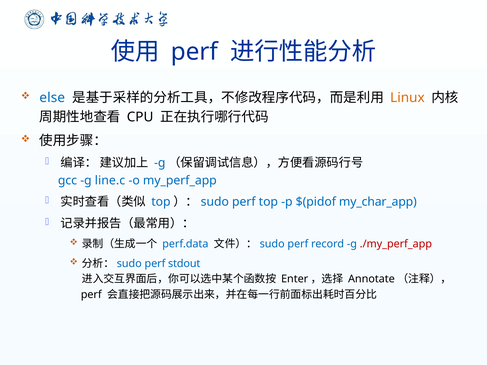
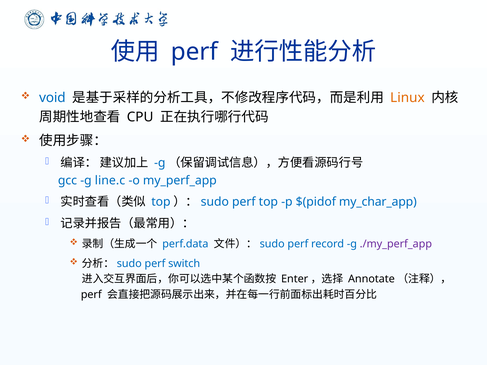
else: else -> void
./my_perf_app colour: red -> purple
stdout: stdout -> switch
